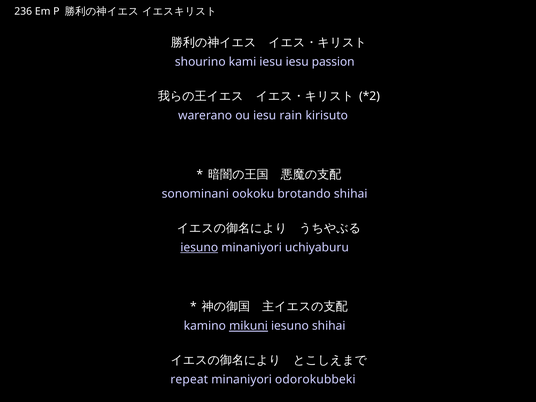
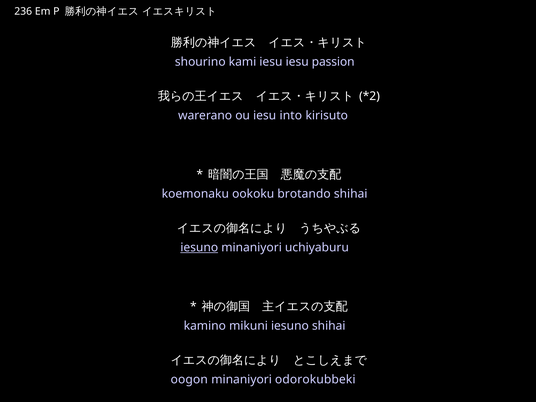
rain: rain -> into
sonominani: sonominani -> koemonaku
mikuni underline: present -> none
repeat: repeat -> oogon
